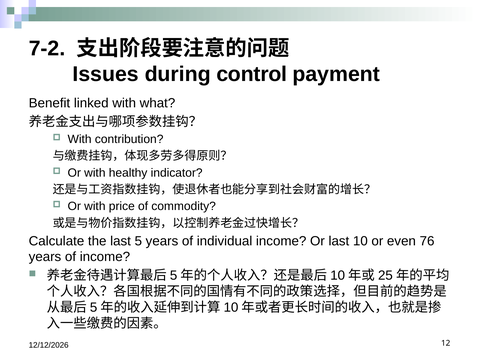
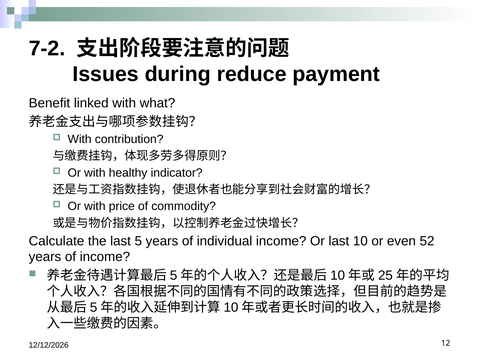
control: control -> reduce
76: 76 -> 52
